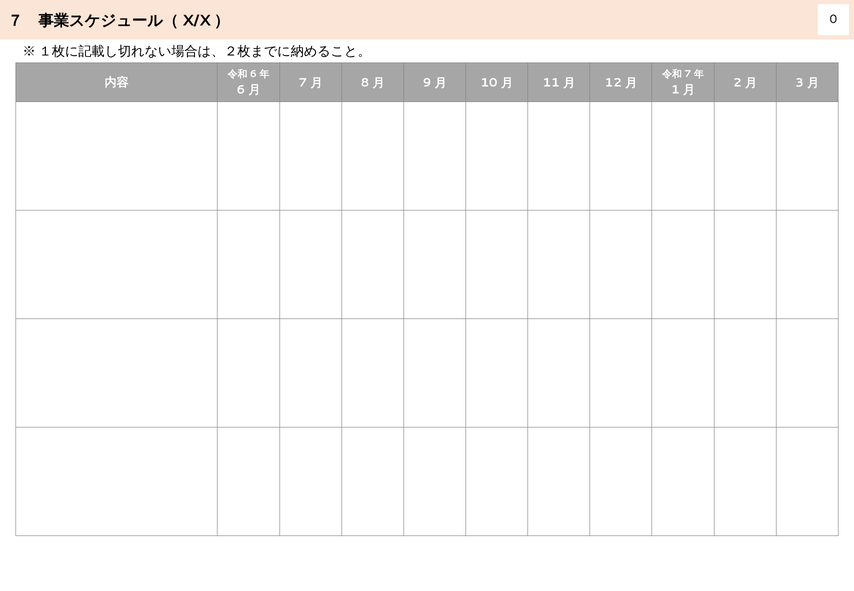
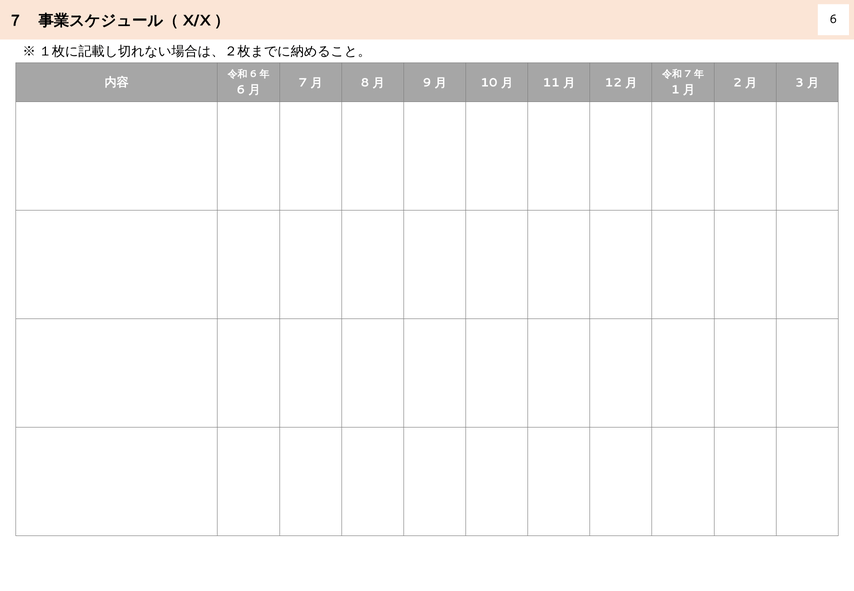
0 at (833, 19): 0 -> 6
